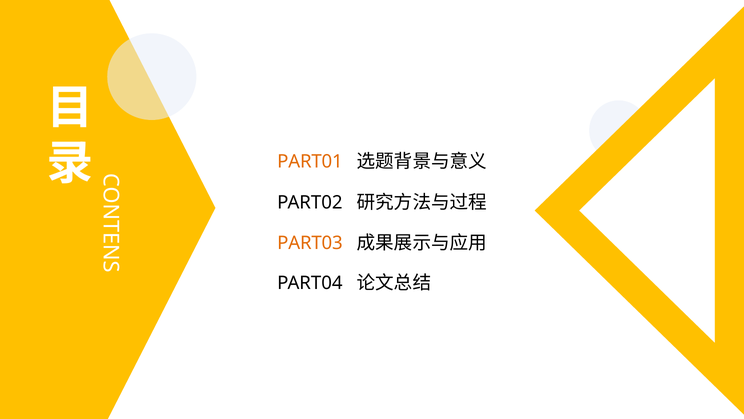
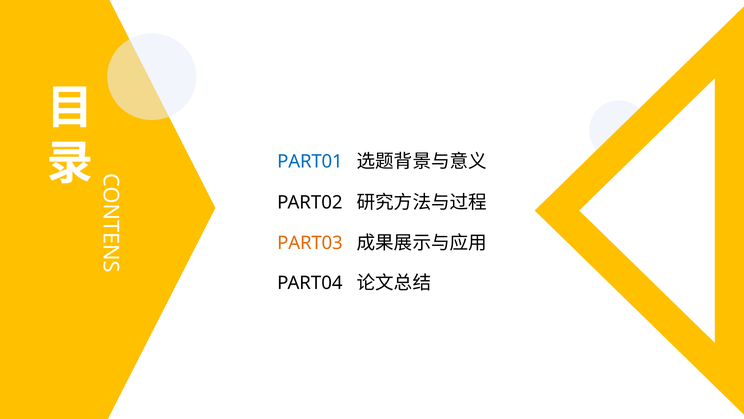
PART01 colour: orange -> blue
